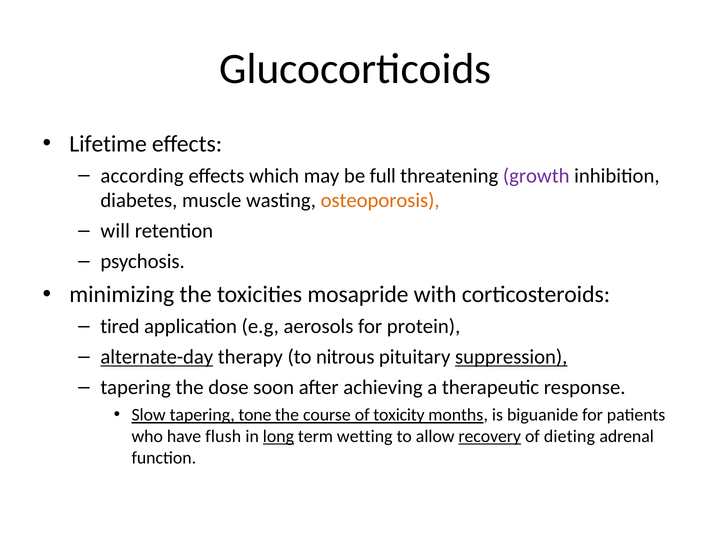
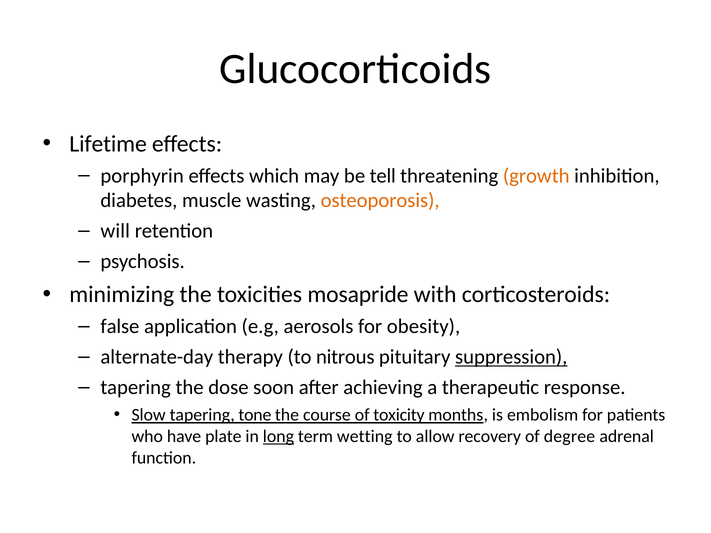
according: according -> porphyrin
full: full -> tell
growth colour: purple -> orange
tired: tired -> false
protein: protein -> obesity
alternate-day underline: present -> none
biguanide: biguanide -> embolism
flush: flush -> plate
recovery underline: present -> none
dieting: dieting -> degree
